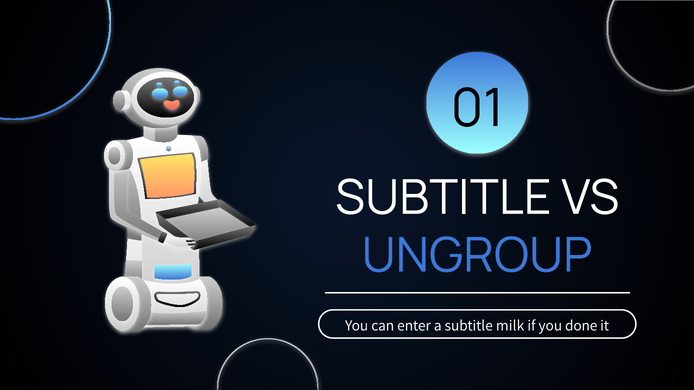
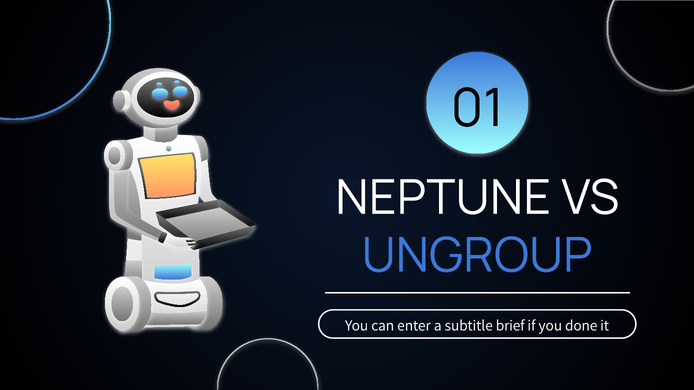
SUBTITLE at (443, 198): SUBTITLE -> NEPTUNE
milk: milk -> brief
